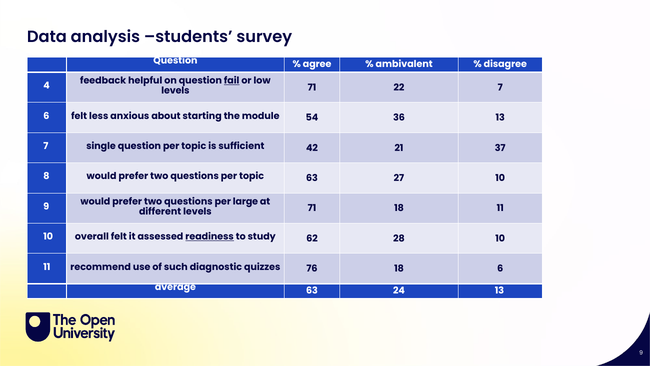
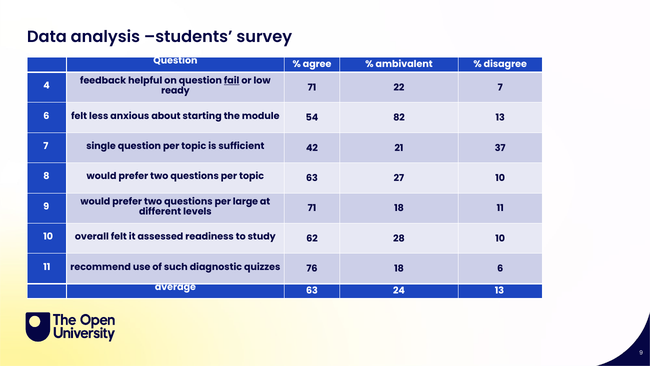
levels at (175, 91): levels -> ready
36: 36 -> 82
readiness underline: present -> none
